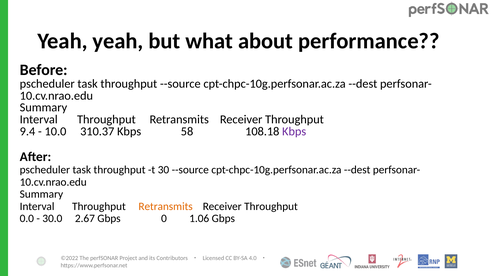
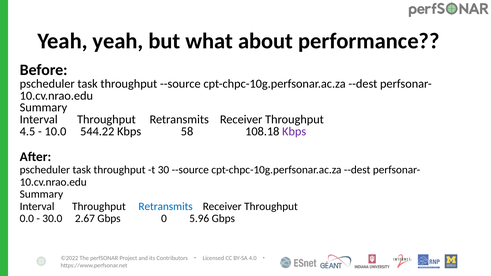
9.4: 9.4 -> 4.5
310.37: 310.37 -> 544.22
Retransmits at (166, 206) colour: orange -> blue
1.06: 1.06 -> 5.96
